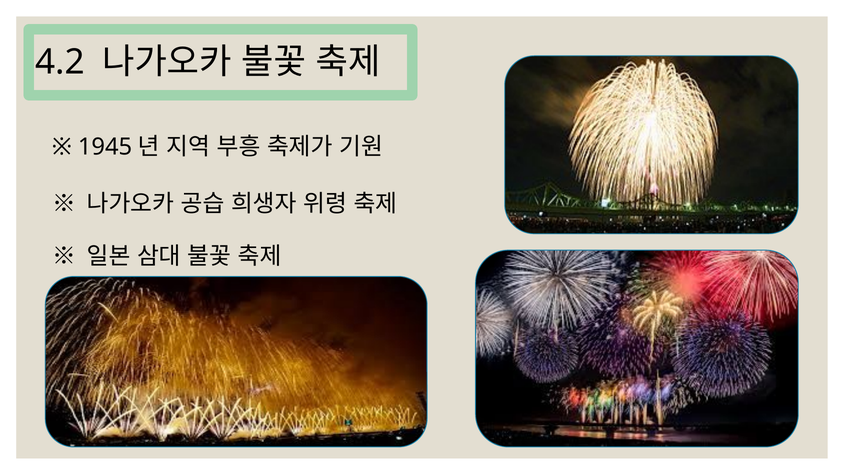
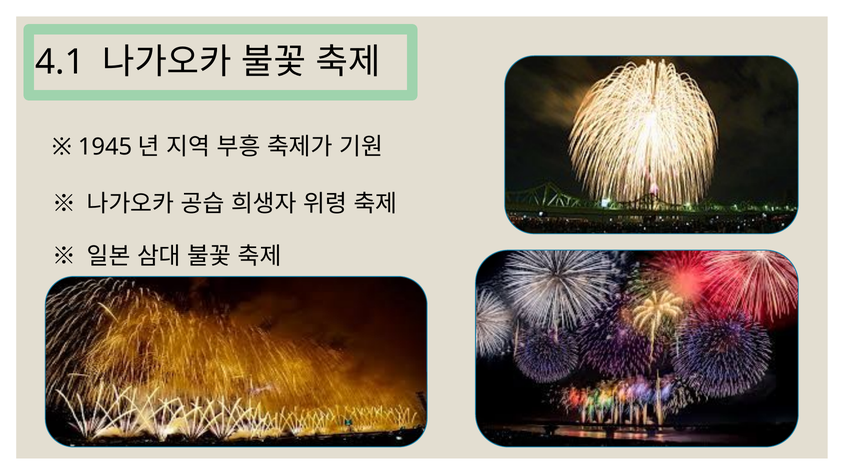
4.2: 4.2 -> 4.1
